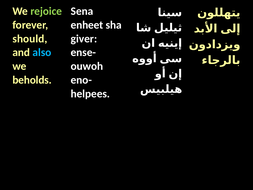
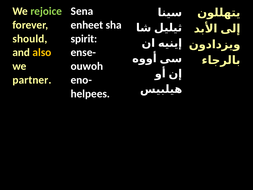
giver: giver -> spirit
also colour: light blue -> yellow
beholds: beholds -> partner
